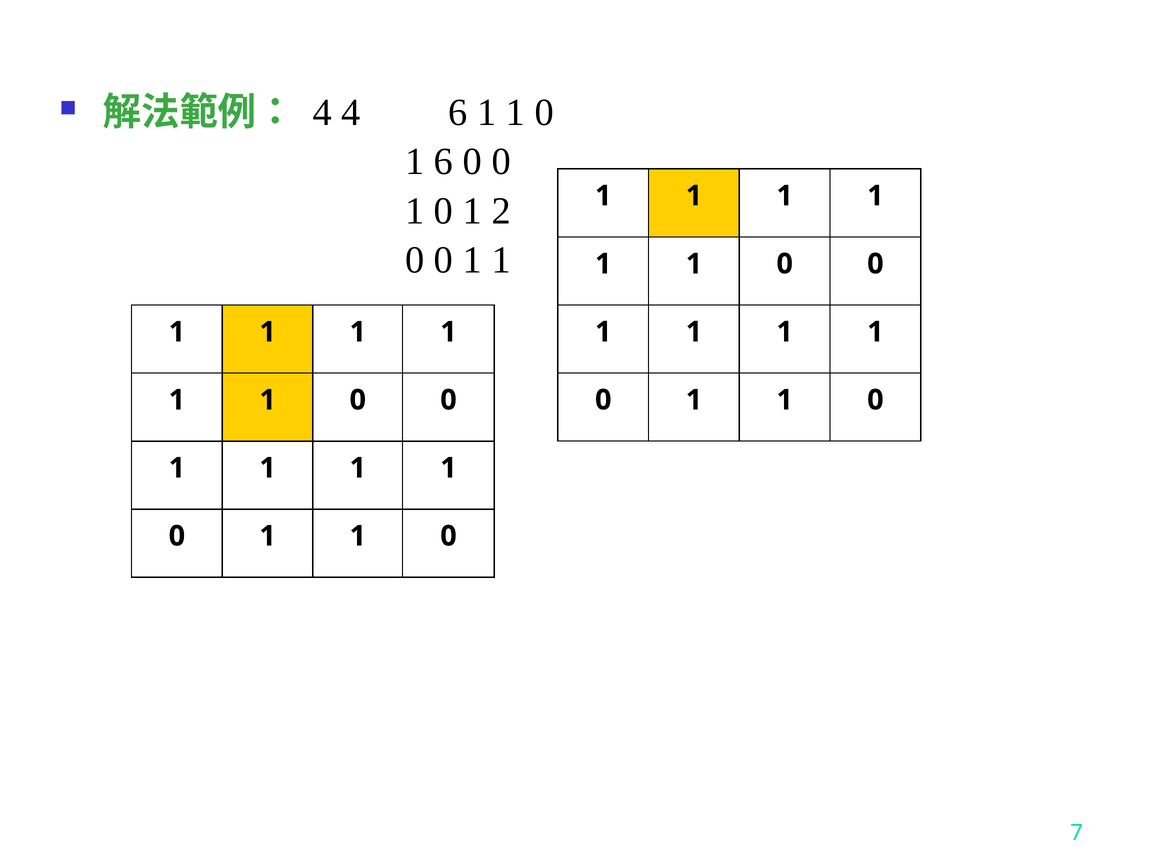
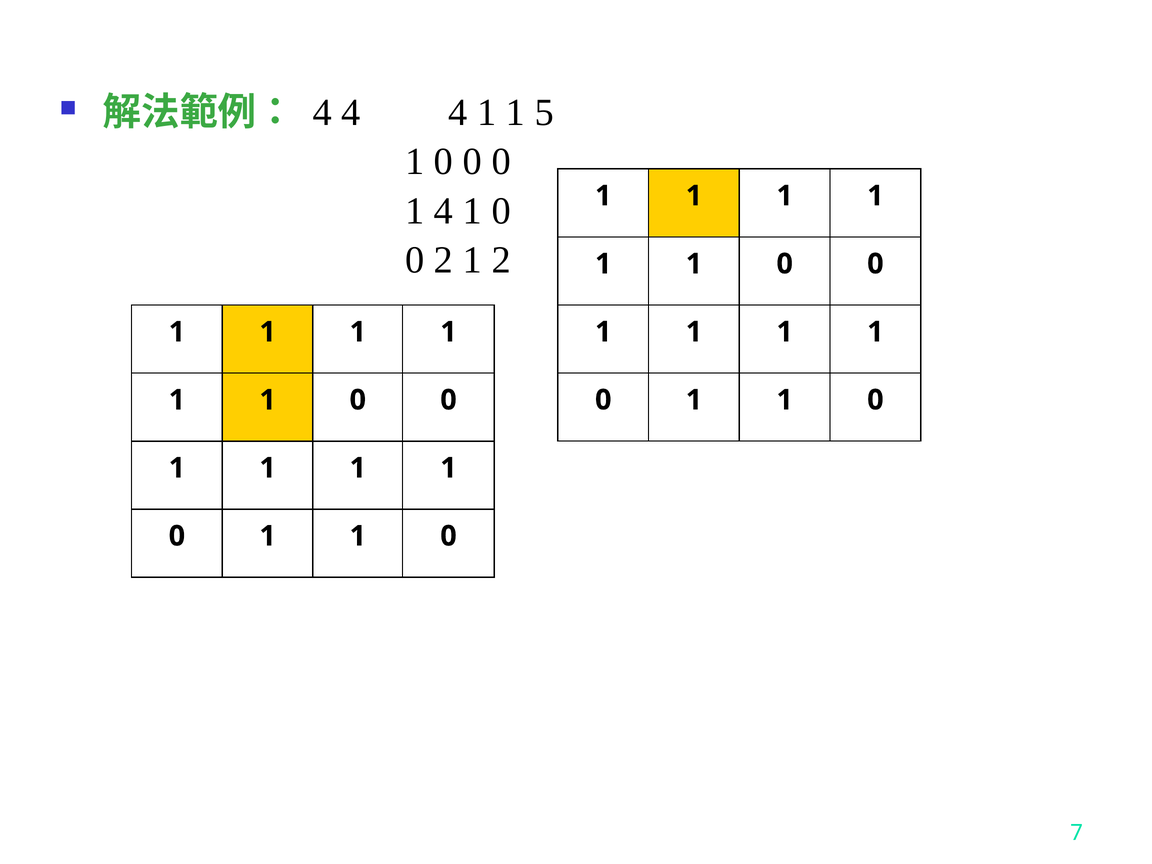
4 4 6: 6 -> 4
0 at (544, 113): 0 -> 5
6 at (444, 162): 6 -> 0
0 at (444, 211): 0 -> 4
2 at (501, 211): 2 -> 0
0 at (444, 260): 0 -> 2
1 at (501, 260): 1 -> 2
